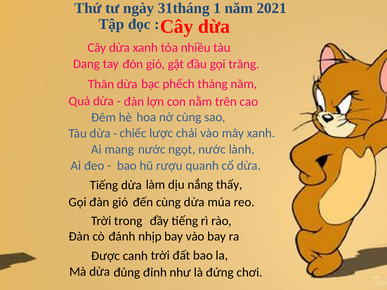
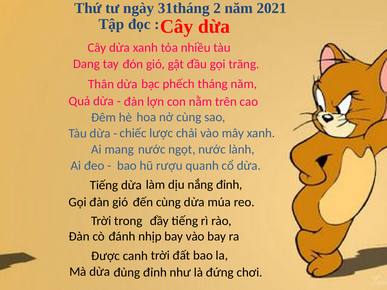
1: 1 -> 2
nắng thấy: thấy -> đỉnh
